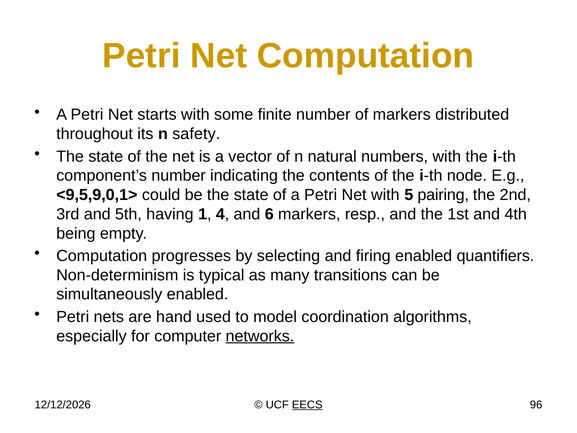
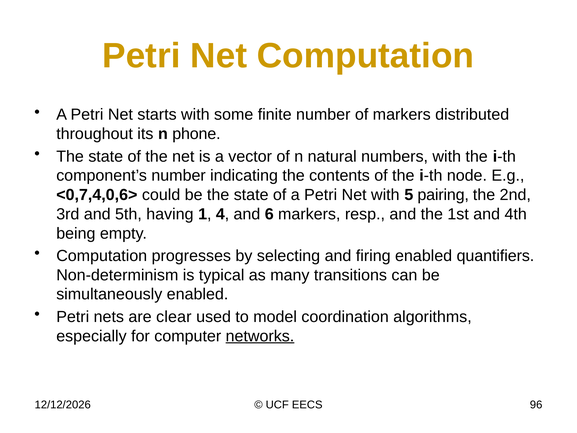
safety: safety -> phone
<9,5,9,0,1>: <9,5,9,0,1> -> <0,7,4,0,6>
hand: hand -> clear
EECS underline: present -> none
